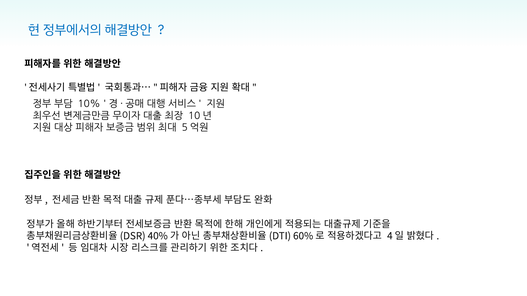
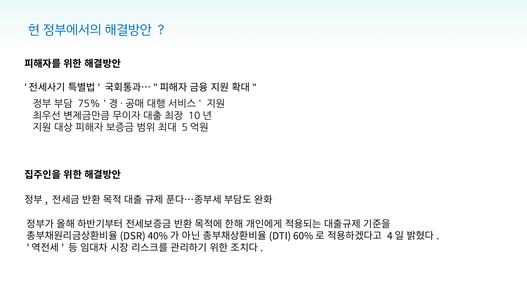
10%: 10% -> 75%
